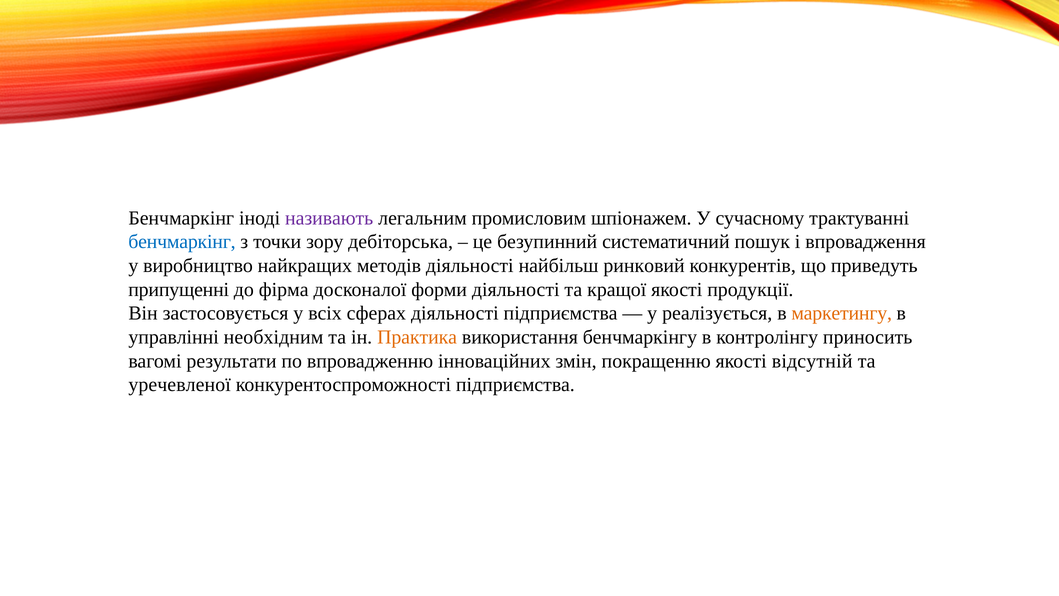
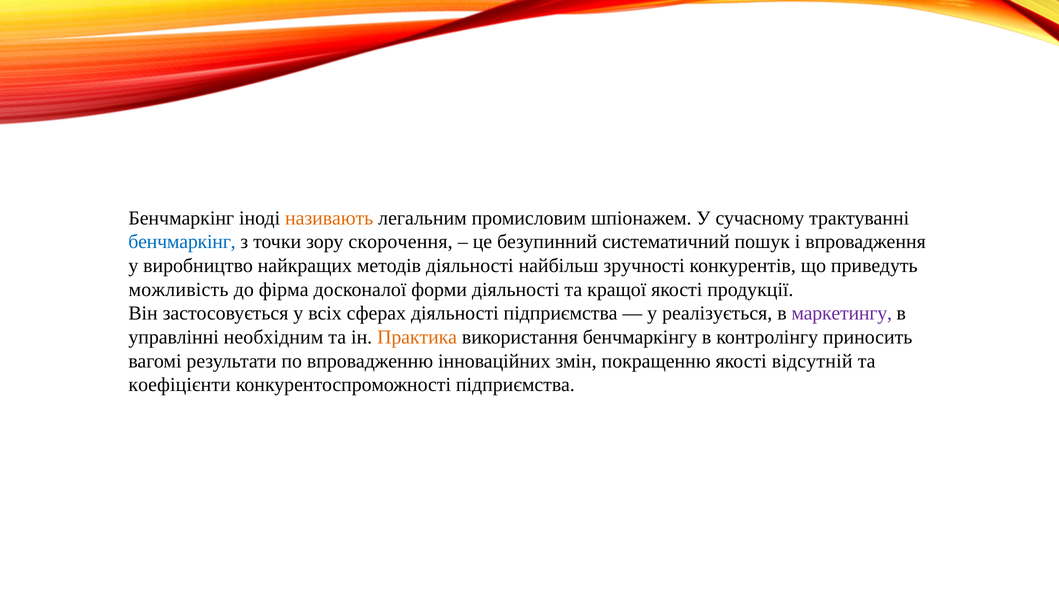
називають colour: purple -> orange
дебіторська: дебіторська -> скорочення
ринковий: ринковий -> зручності
припущенні: припущенні -> можливість
маркетингу colour: orange -> purple
уречевленої: уречевленої -> коефіцієнти
